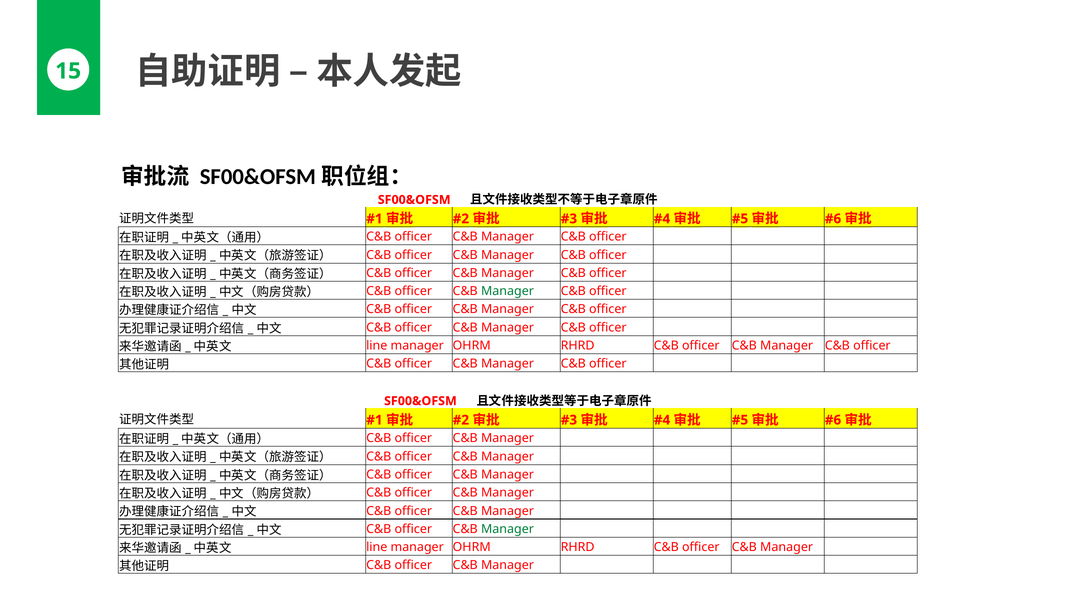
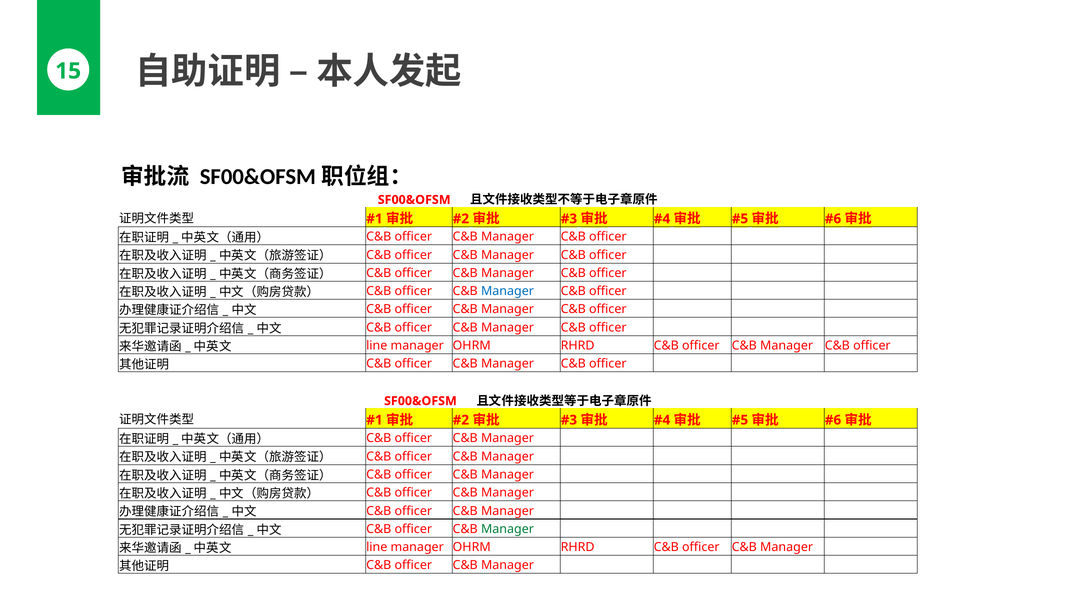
Manager at (507, 291) colour: green -> blue
